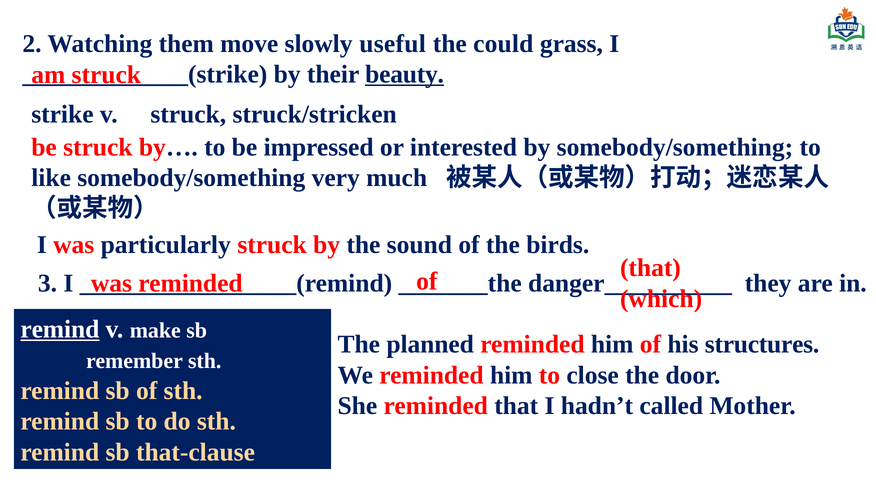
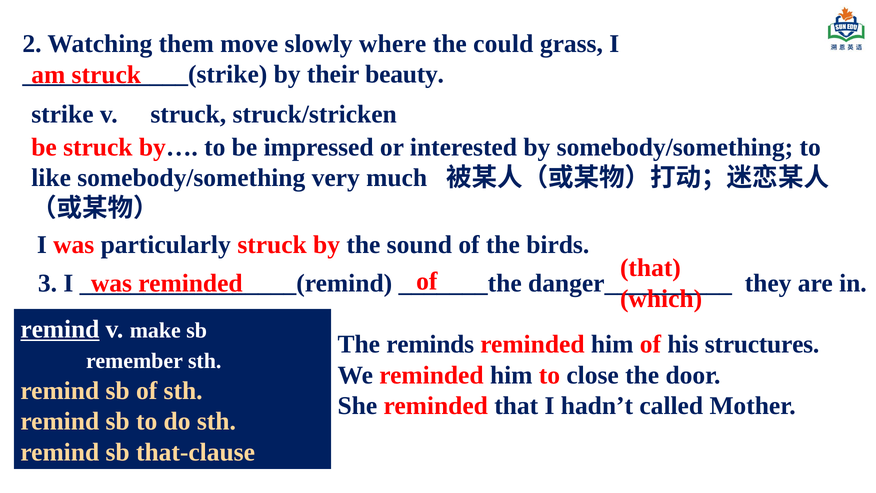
useful: useful -> where
beauty underline: present -> none
planned: planned -> reminds
